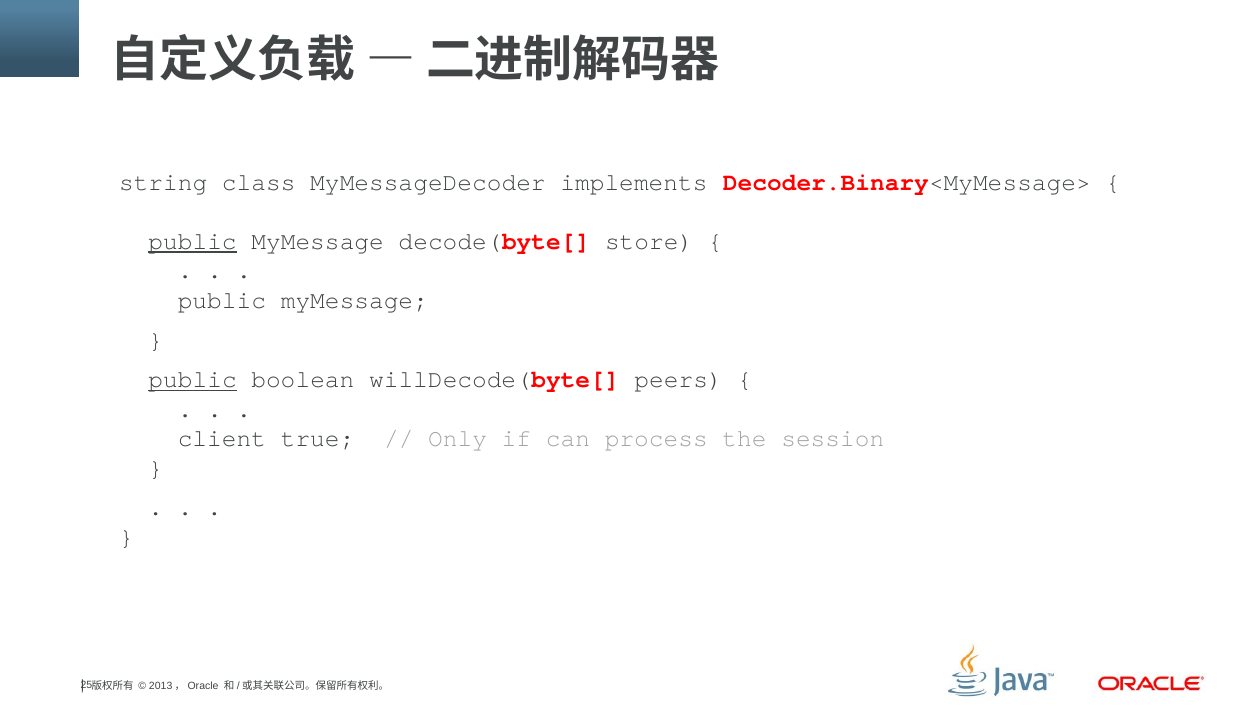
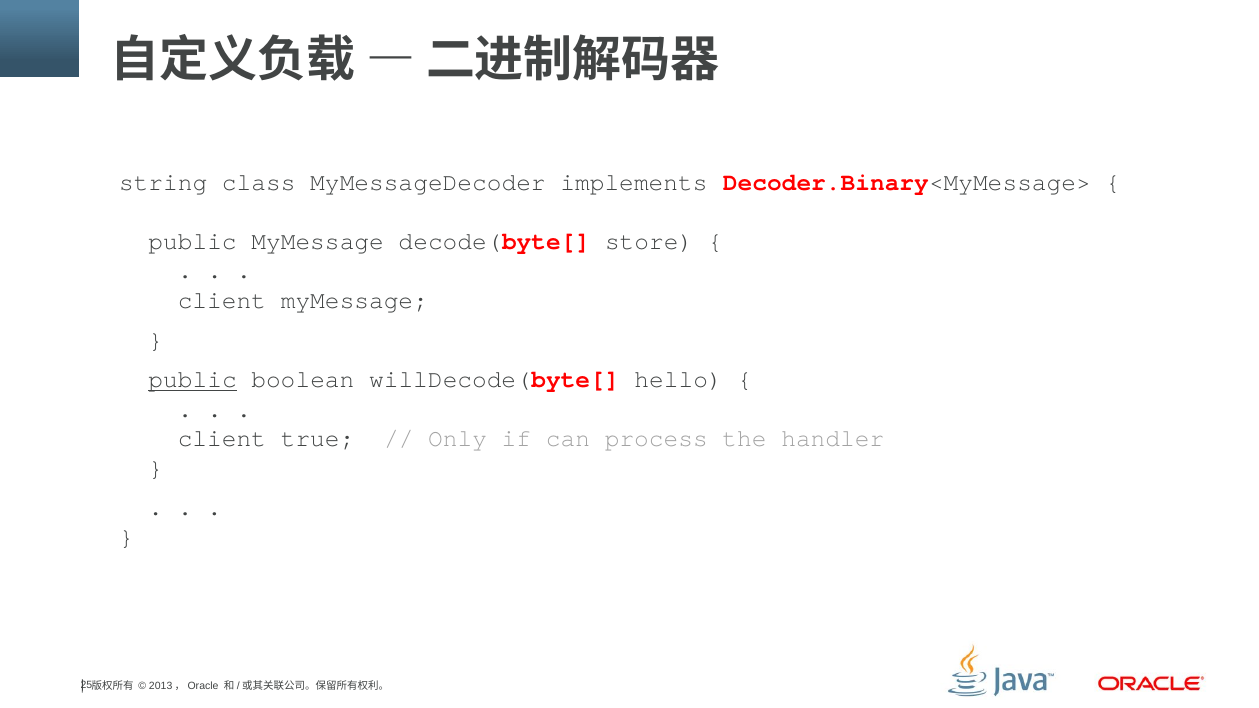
public at (193, 241) underline: present -> none
public at (222, 300): public -> client
peers: peers -> hello
session: session -> handler
